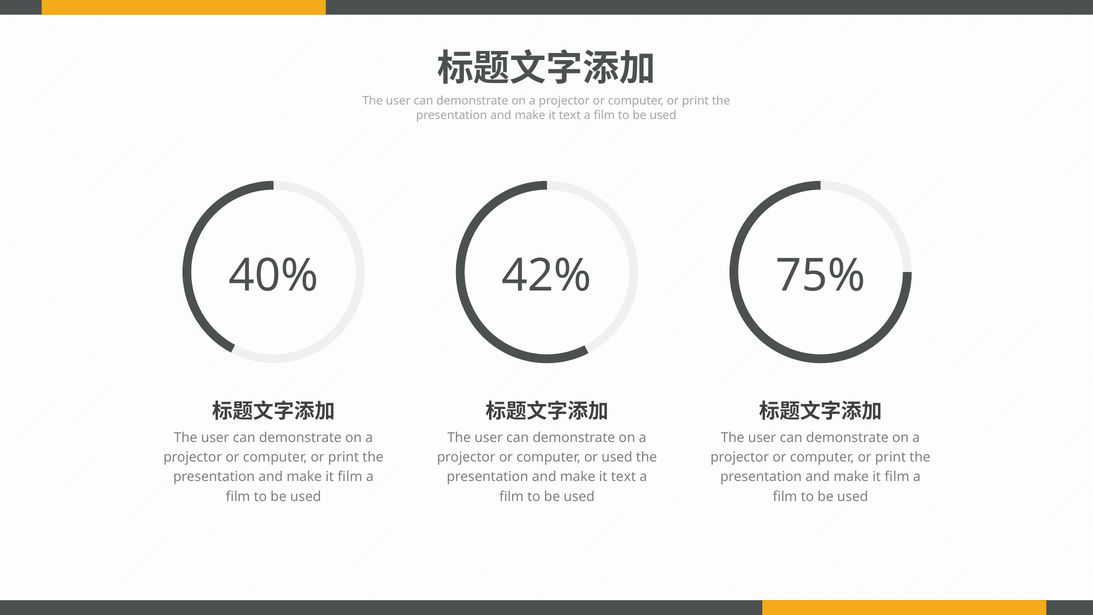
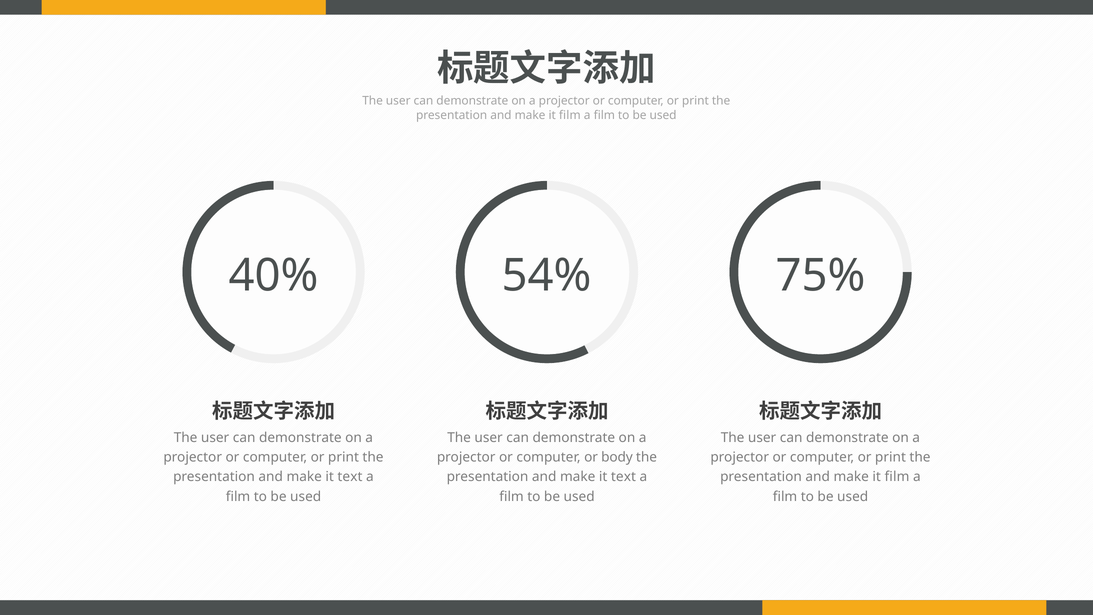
text at (570, 115): text -> film
42%: 42% -> 54%
or used: used -> body
film at (350, 477): film -> text
